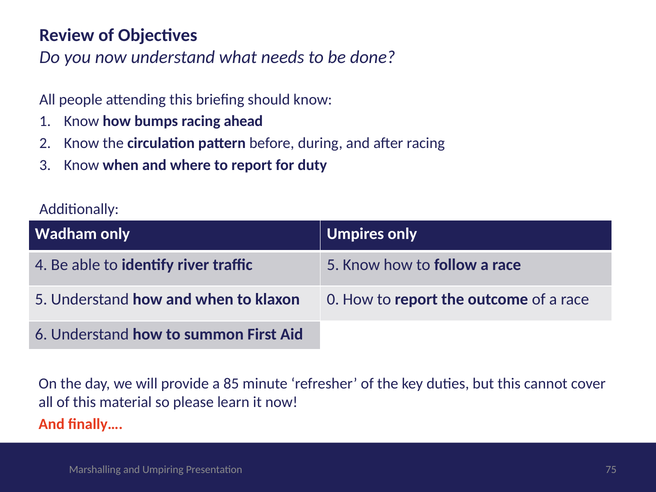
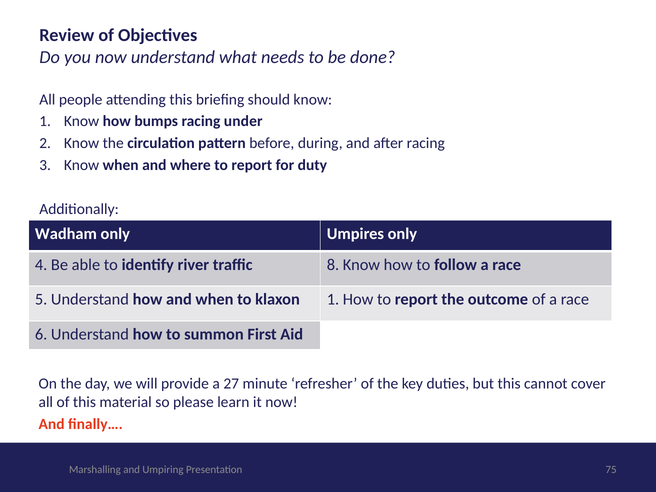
ahead: ahead -> under
traffic 5: 5 -> 8
klaxon 0: 0 -> 1
85: 85 -> 27
